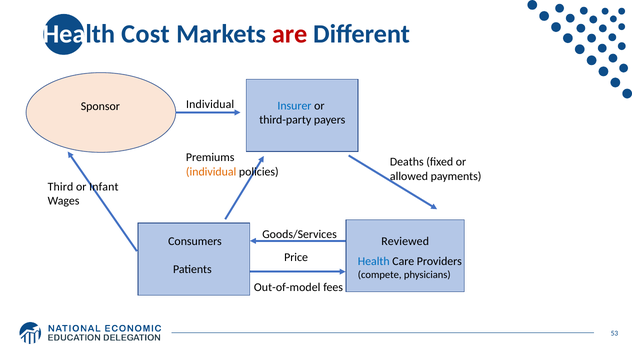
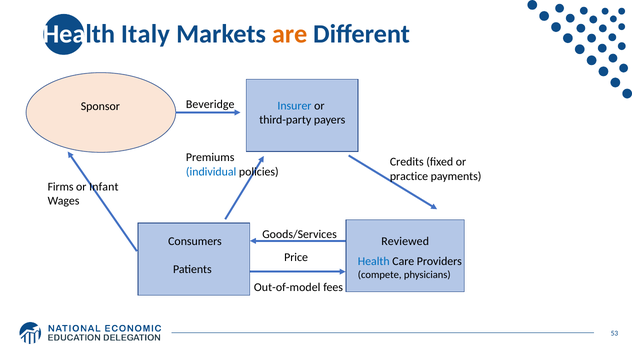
Cost: Cost -> Italy
are colour: red -> orange
Individual at (210, 104): Individual -> Beveridge
Deaths: Deaths -> Credits
individual at (211, 171) colour: orange -> blue
allowed: allowed -> practice
Third: Third -> Firms
